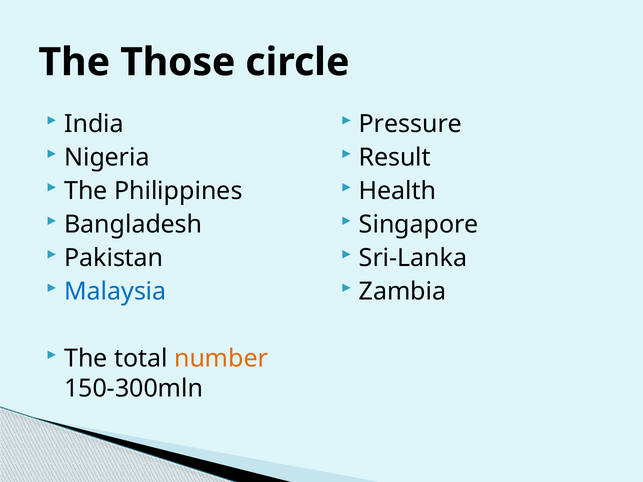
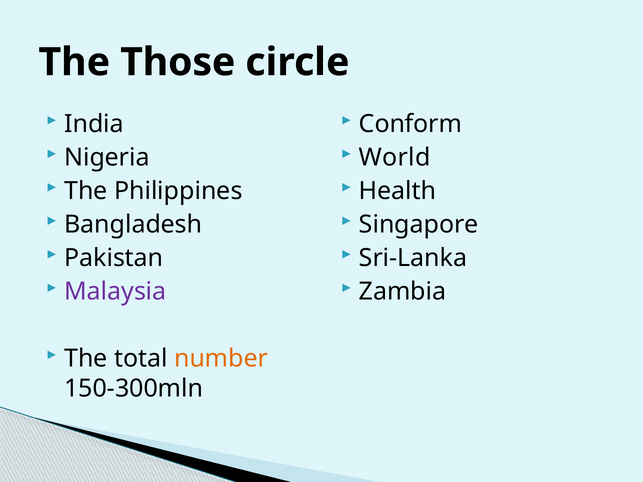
Pressure: Pressure -> Conform
Result: Result -> World
Malaysia colour: blue -> purple
